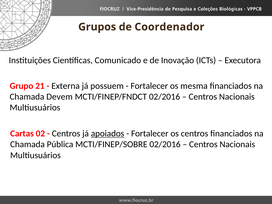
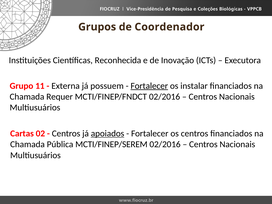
Comunicado: Comunicado -> Reconhecida
21: 21 -> 11
Fortalecer at (149, 86) underline: none -> present
mesma: mesma -> instalar
Devem: Devem -> Requer
MCTI/FINEP/SOBRE: MCTI/FINEP/SOBRE -> MCTI/FINEP/SEREM
